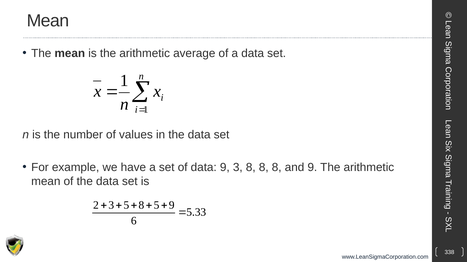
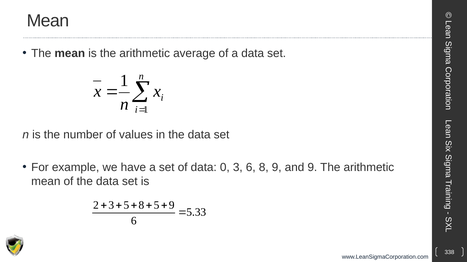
data 9: 9 -> 0
3 8: 8 -> 6
8 at (277, 168): 8 -> 9
